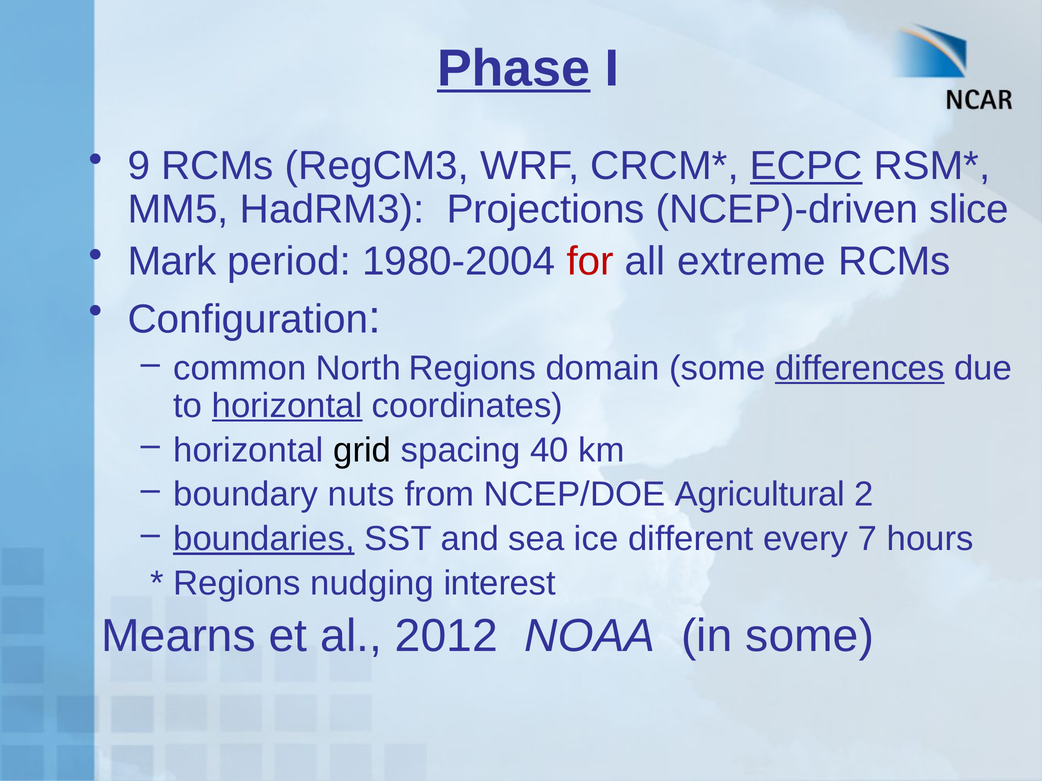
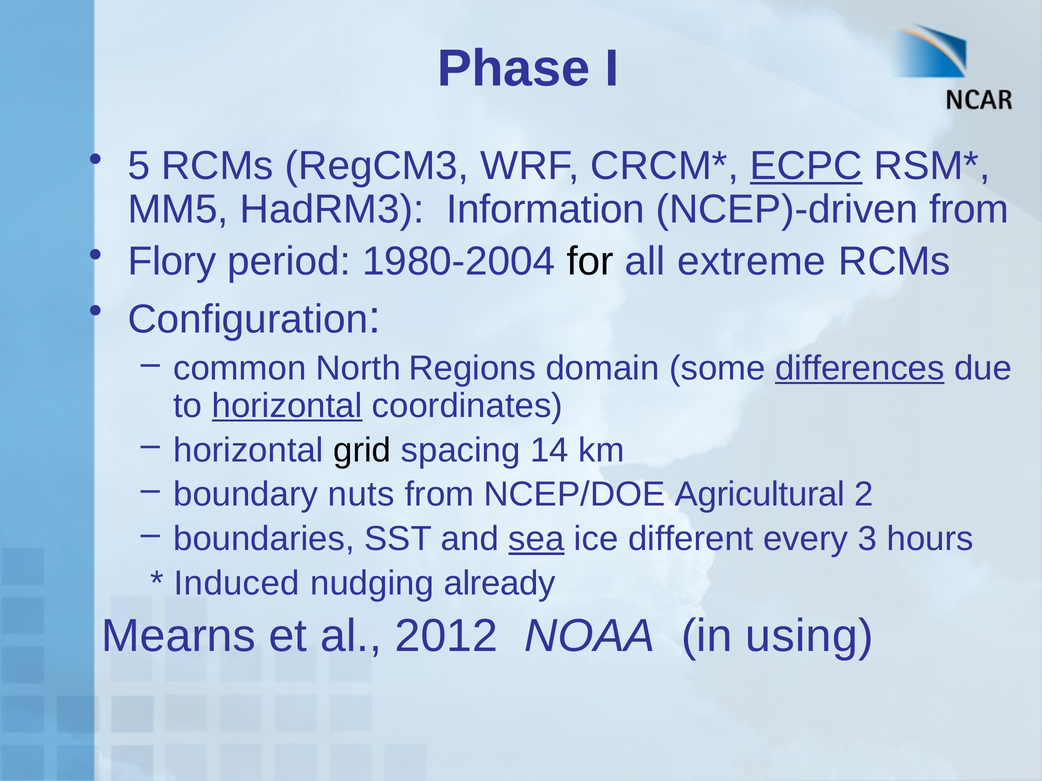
Phase underline: present -> none
9: 9 -> 5
Projections: Projections -> Information
NCEP)-driven slice: slice -> from
Mark: Mark -> Flory
for colour: red -> black
40: 40 -> 14
boundaries underline: present -> none
sea underline: none -> present
7: 7 -> 3
Regions at (237, 584): Regions -> Induced
interest: interest -> already
in some: some -> using
